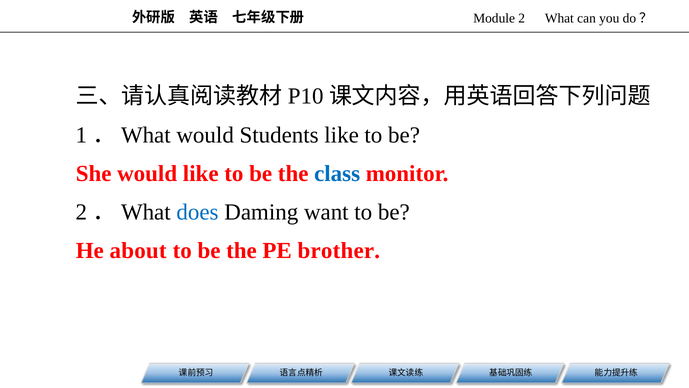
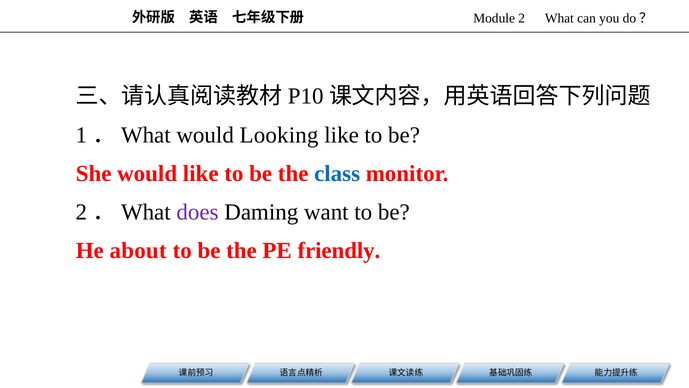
Students: Students -> Looking
does colour: blue -> purple
brother: brother -> friendly
